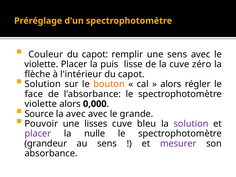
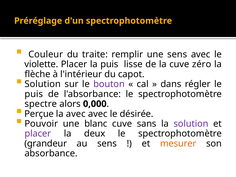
capot at (95, 54): capot -> traite
bouton colour: orange -> purple
alors at (171, 84): alors -> dans
face at (34, 94): face -> puis
violette at (41, 104): violette -> spectre
Source: Source -> Perçue
grande: grande -> désirée
lisses: lisses -> blanc
bleu: bleu -> sans
nulle: nulle -> deux
mesurer colour: purple -> orange
